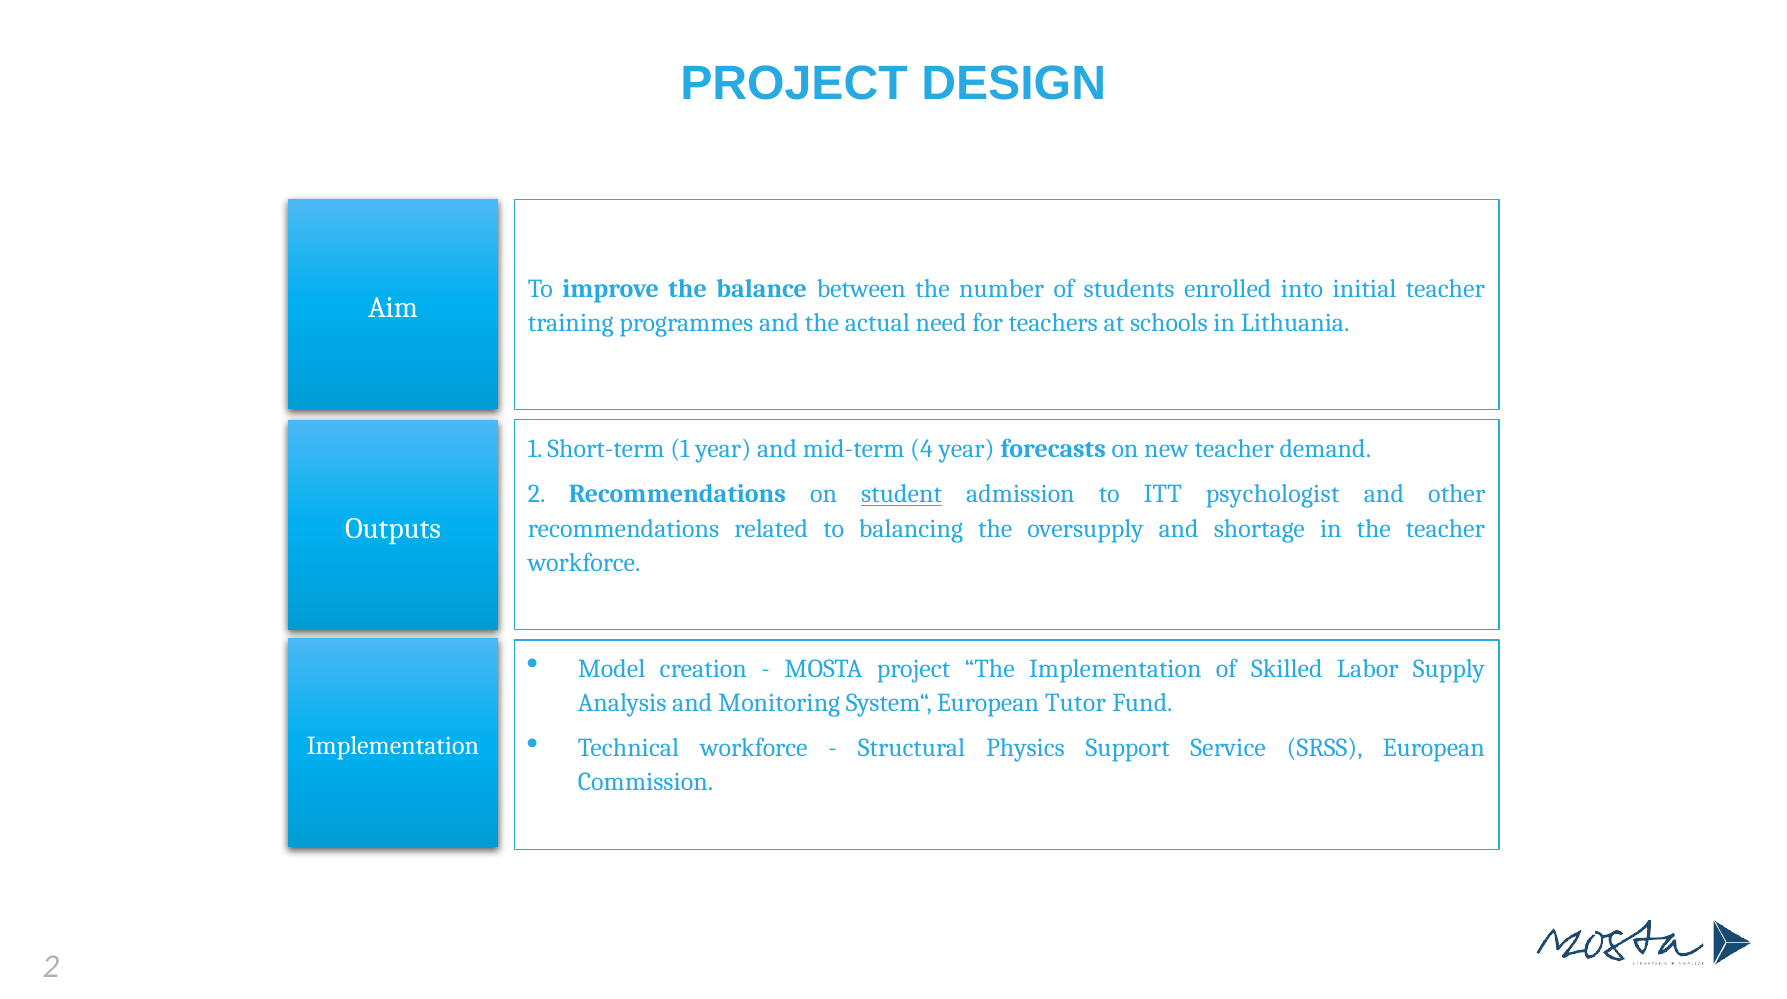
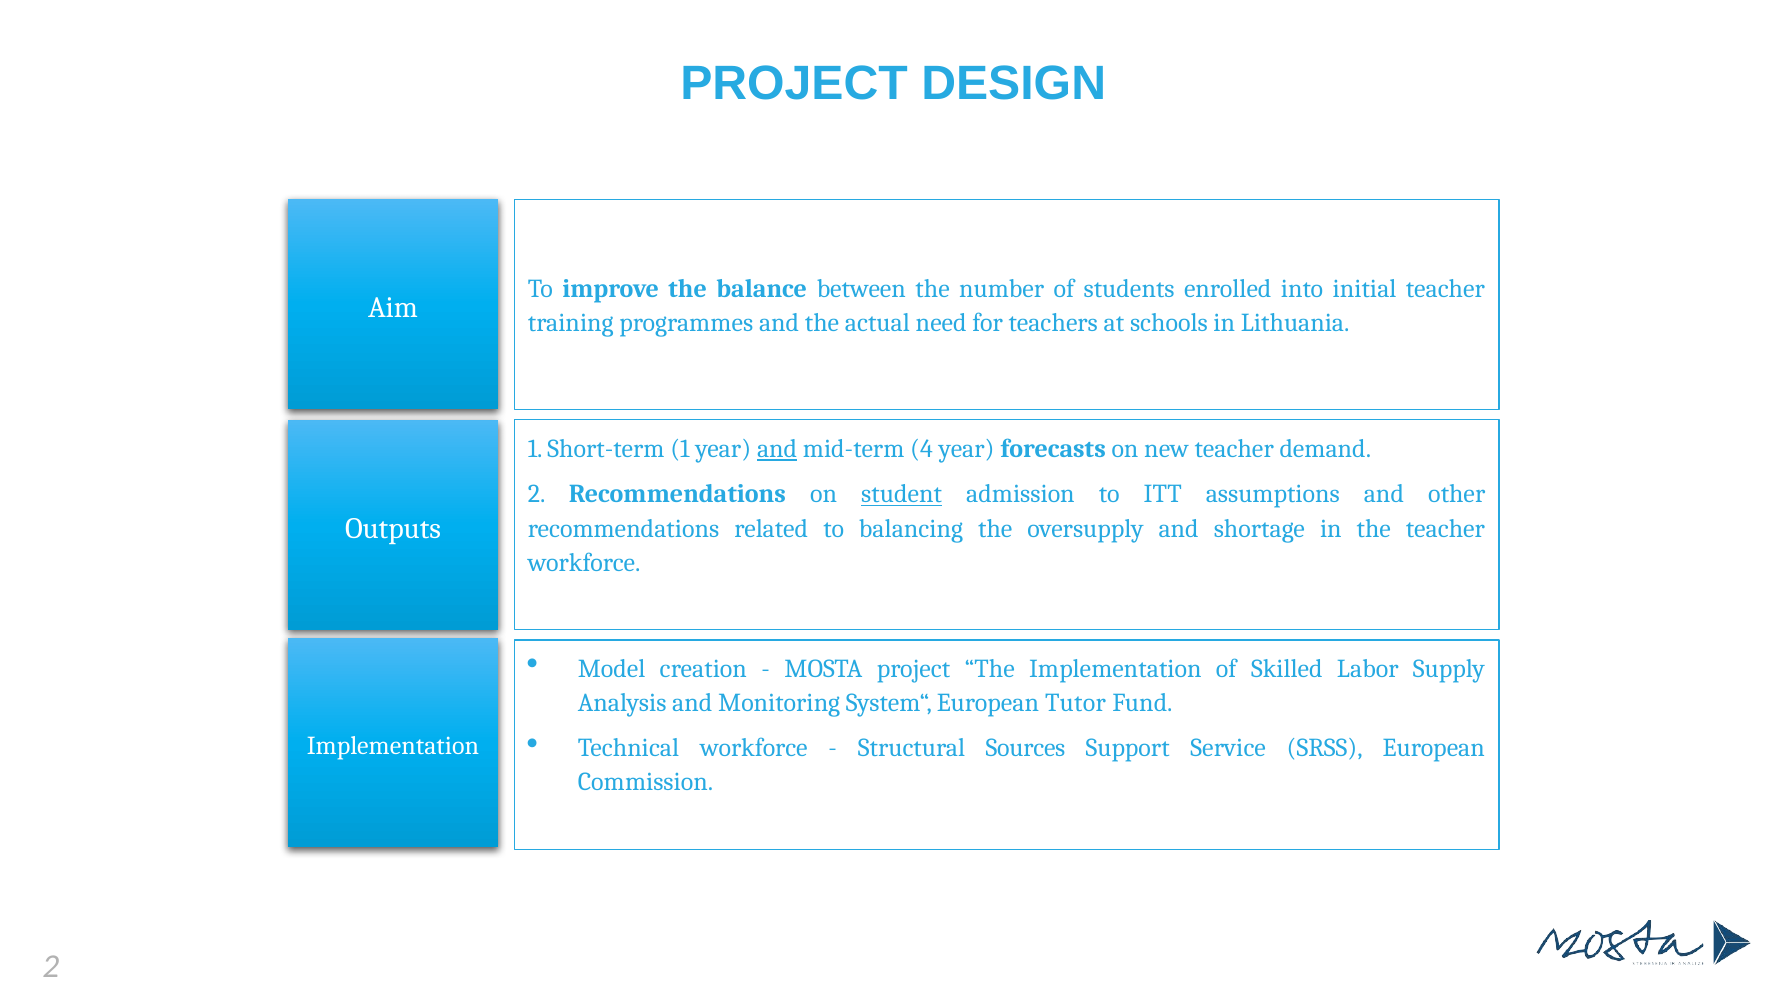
and at (777, 449) underline: none -> present
psychologist: psychologist -> assumptions
Physics: Physics -> Sources
